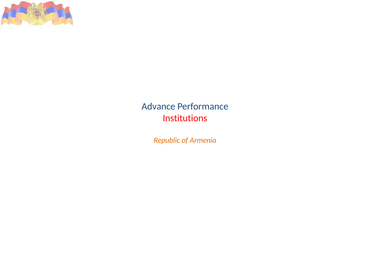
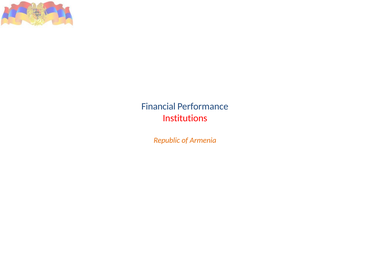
Advance: Advance -> Financial
